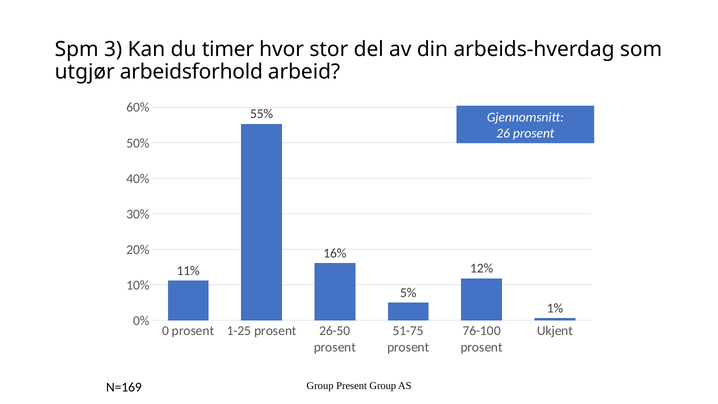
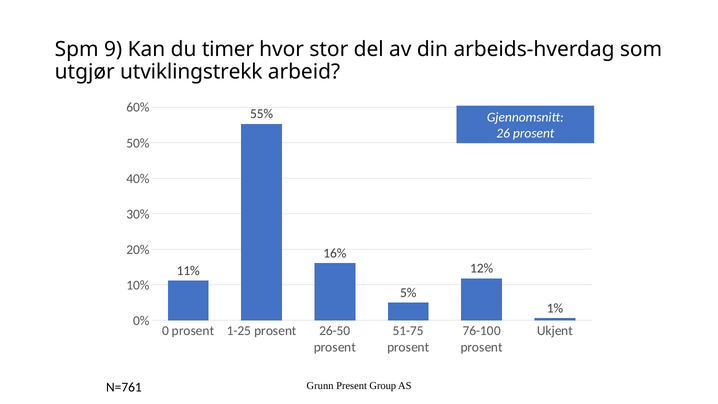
3: 3 -> 9
arbeidsforhold: arbeidsforhold -> utviklingstrekk
Group at (320, 386): Group -> Grunn
N=169: N=169 -> N=761
